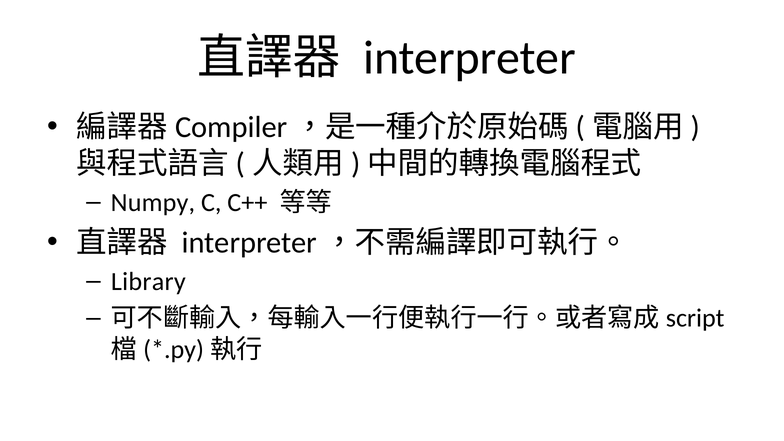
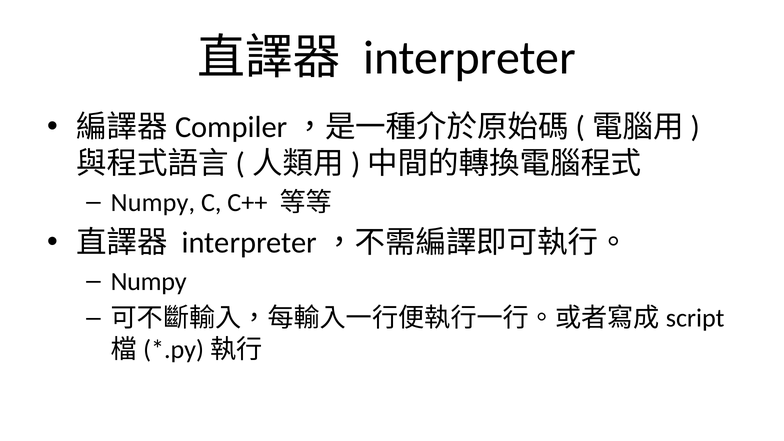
Library at (148, 282): Library -> Numpy
